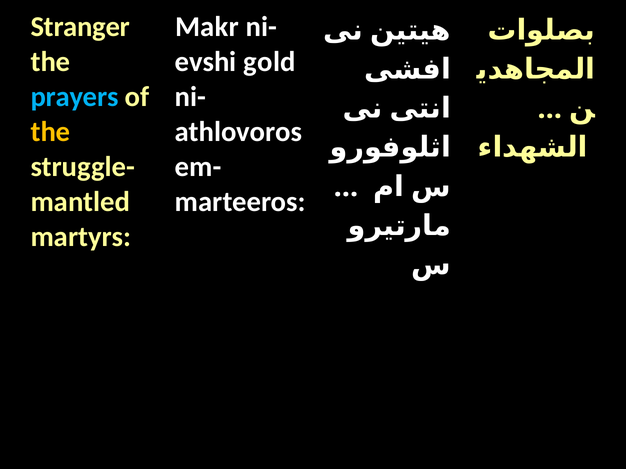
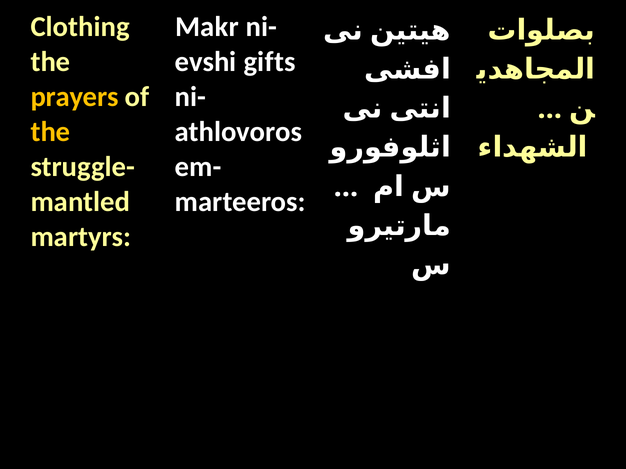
Stranger: Stranger -> Clothing
gold: gold -> gifts
prayers colour: light blue -> yellow
